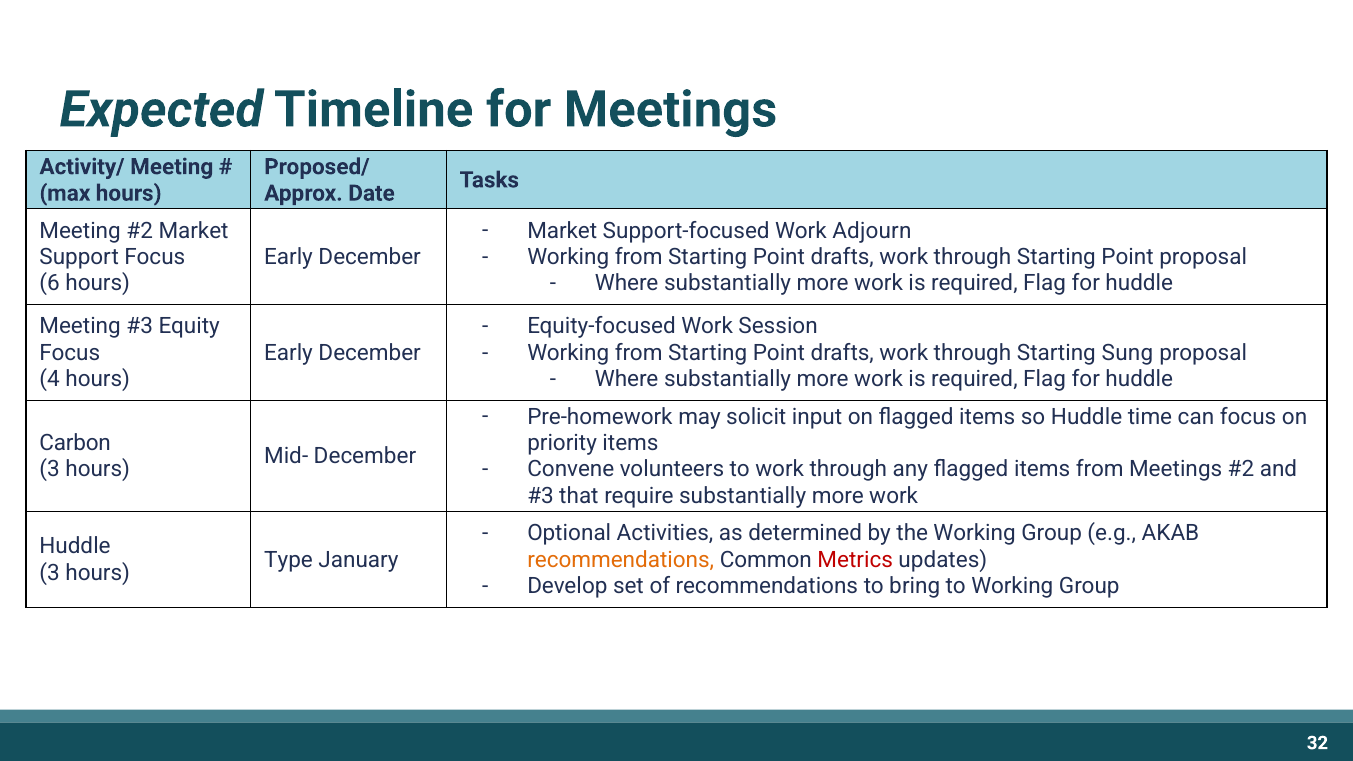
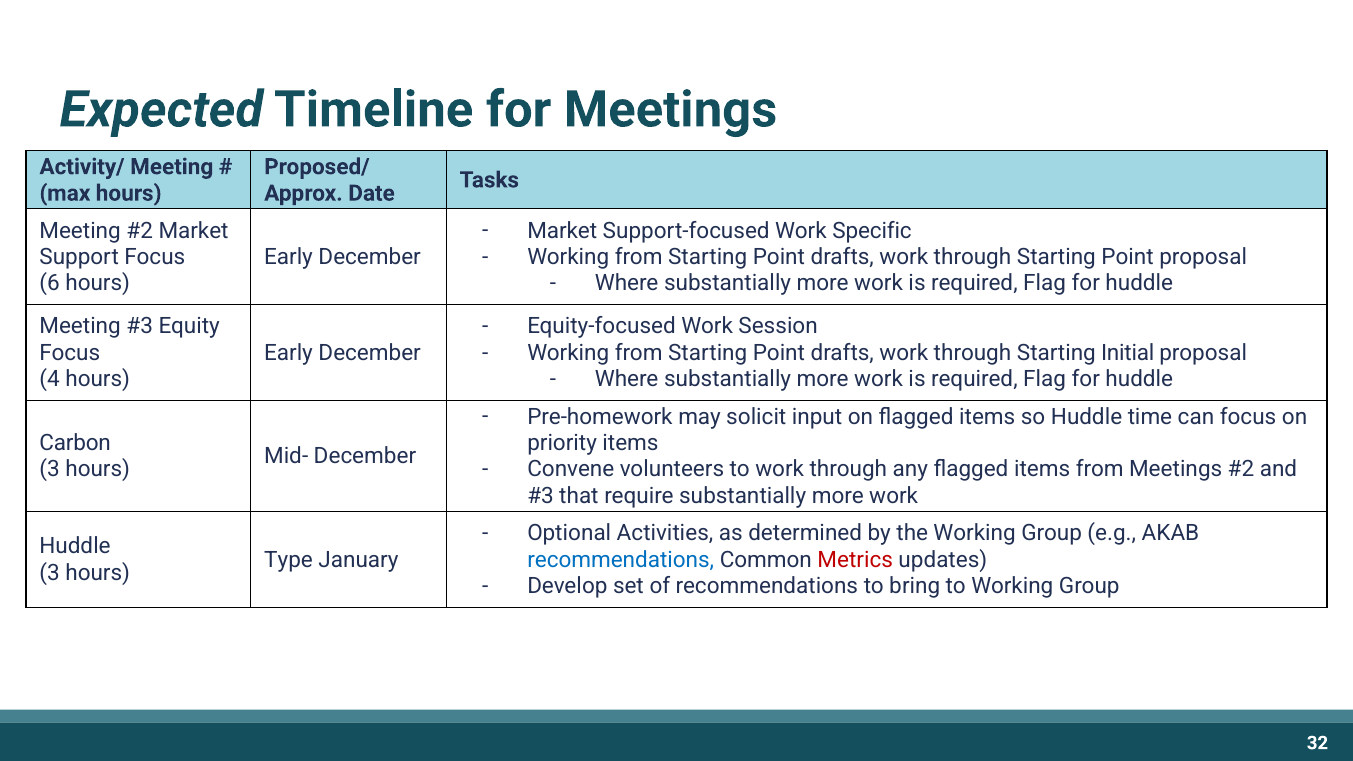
Adjourn: Adjourn -> Specific
Sung: Sung -> Initial
recommendations at (621, 560) colour: orange -> blue
